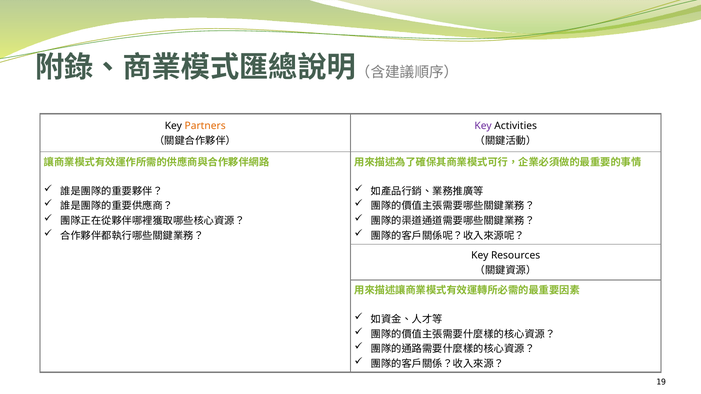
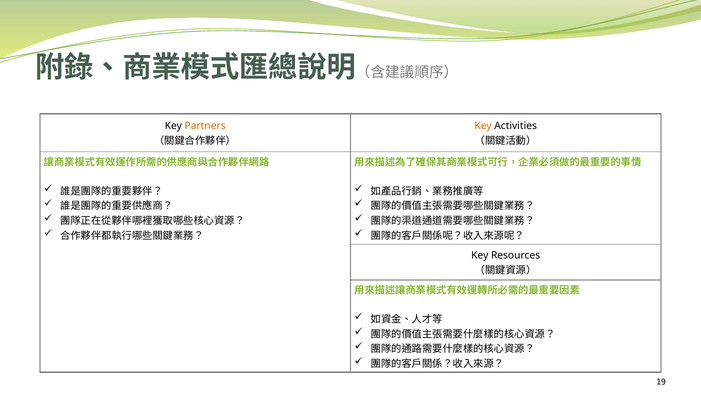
Key at (483, 126) colour: purple -> orange
